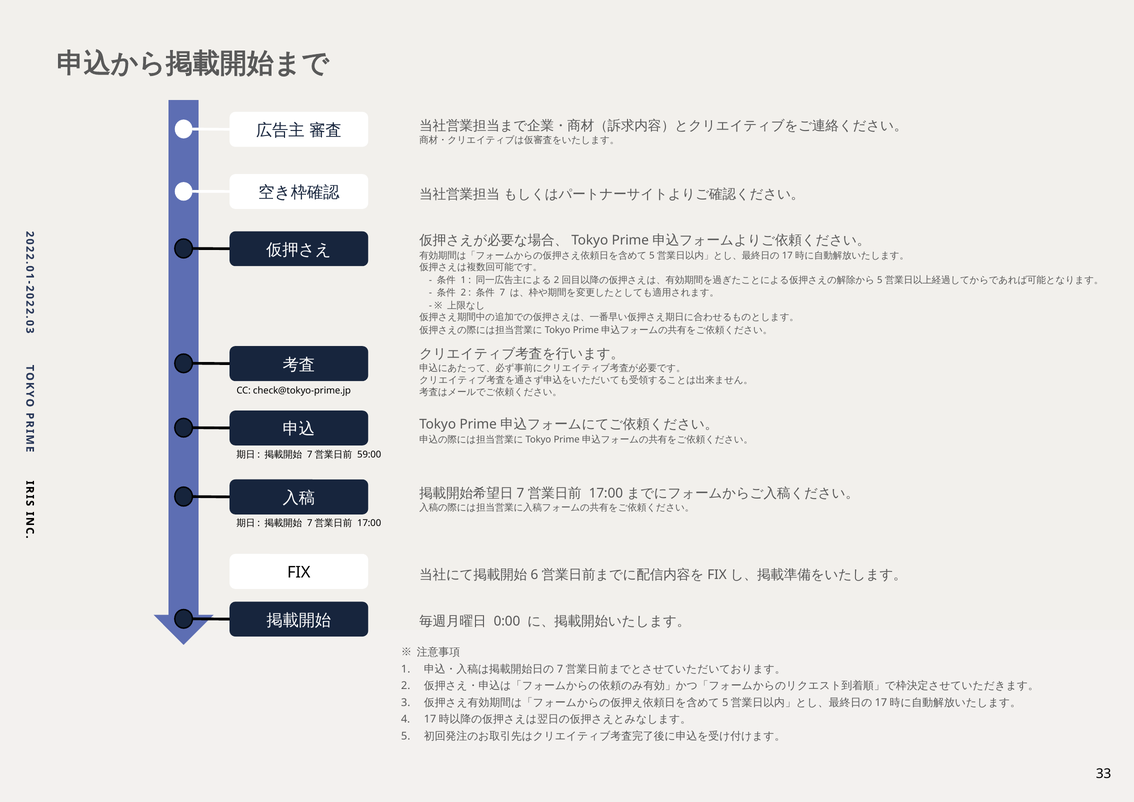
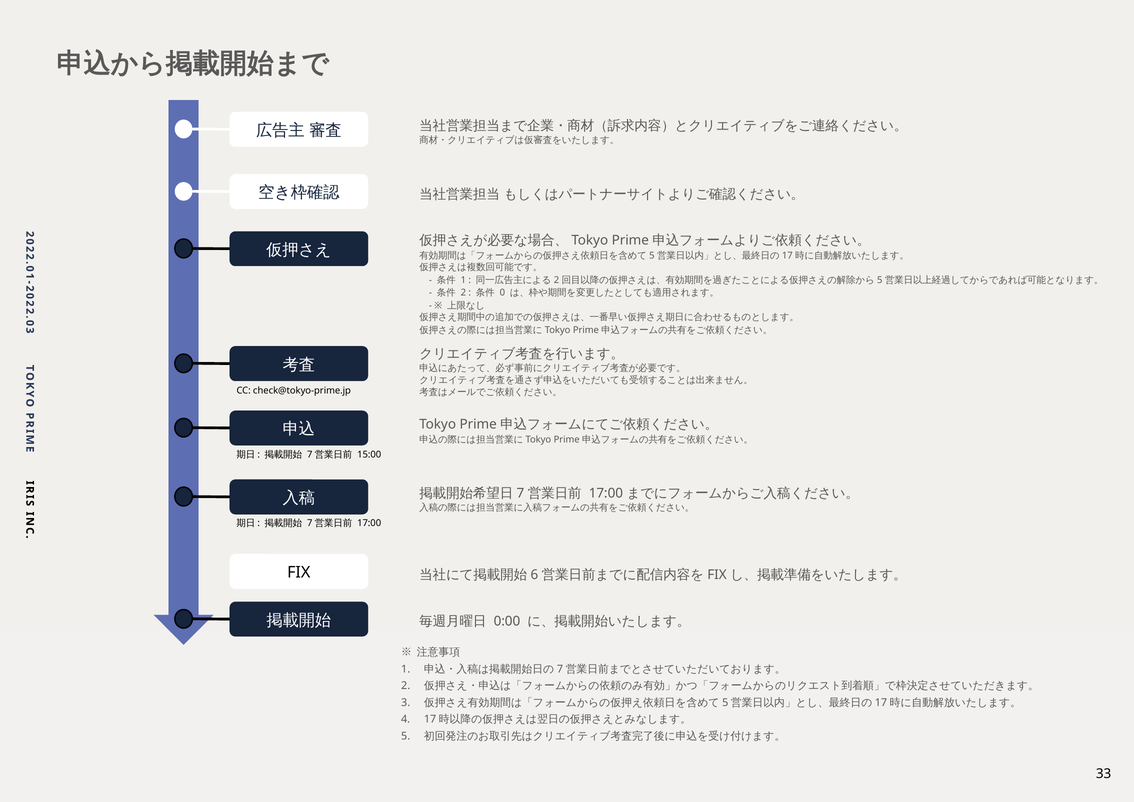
7 at (502, 293): 7 -> 0
59:00: 59:00 -> 15:00
